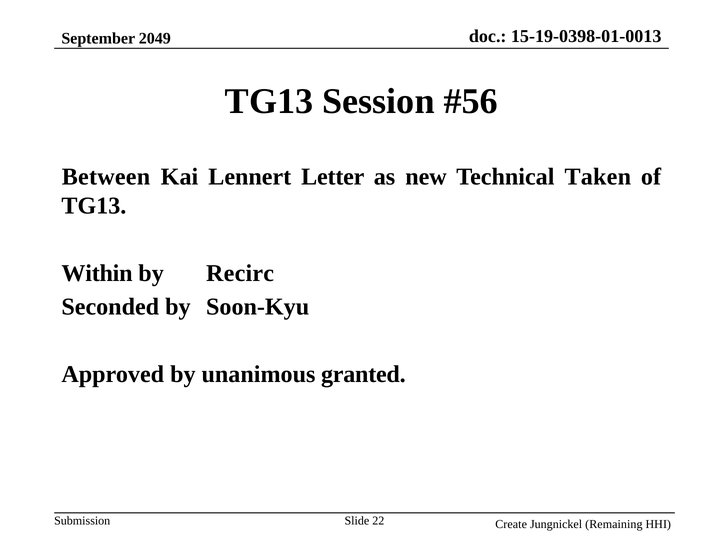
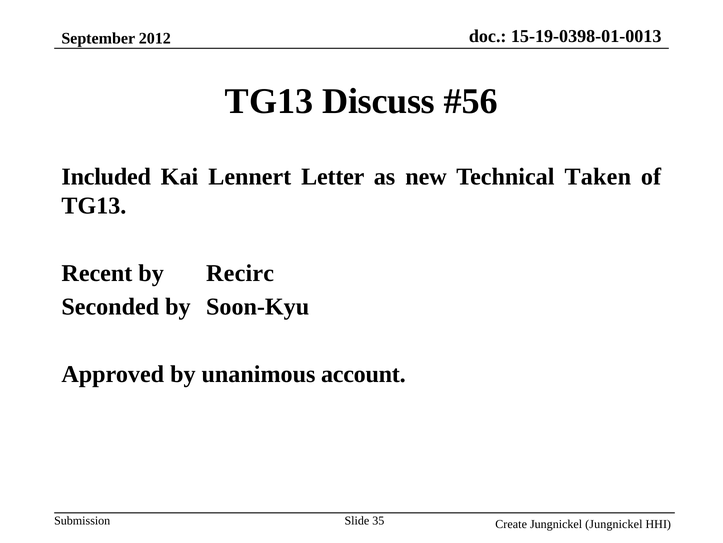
2049: 2049 -> 2012
Session: Session -> Discuss
Between: Between -> Included
Within: Within -> Recent
granted: granted -> account
22: 22 -> 35
Jungnickel Remaining: Remaining -> Jungnickel
